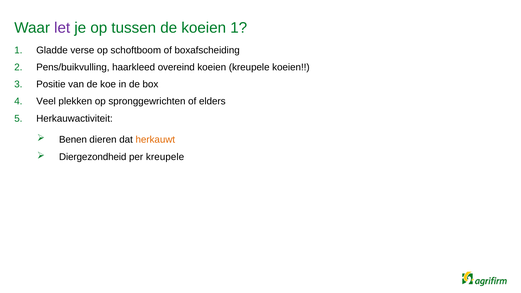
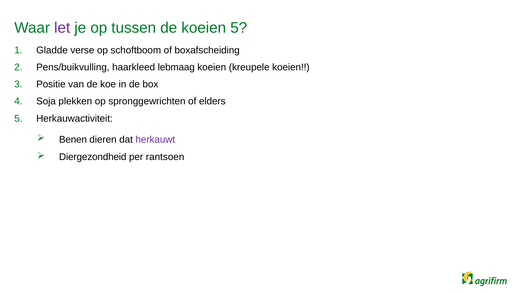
koeien 1: 1 -> 5
overeind: overeind -> lebmaag
Veel: Veel -> Soja
herkauwt colour: orange -> purple
per kreupele: kreupele -> rantsoen
